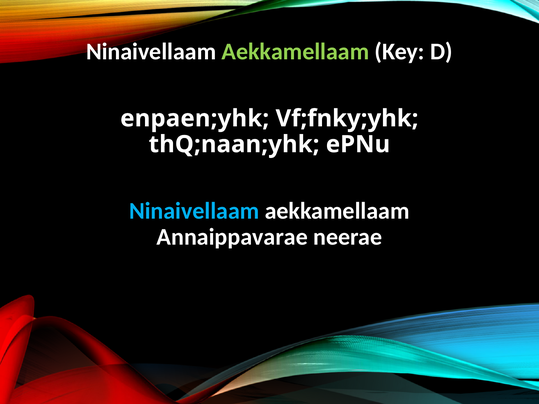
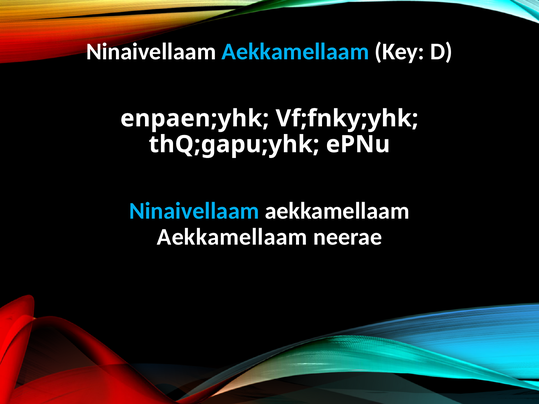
Aekkamellaam at (295, 52) colour: light green -> light blue
thQ;naan;yhk: thQ;naan;yhk -> thQ;gapu;yhk
Annaippavarae at (232, 237): Annaippavarae -> Aekkamellaam
